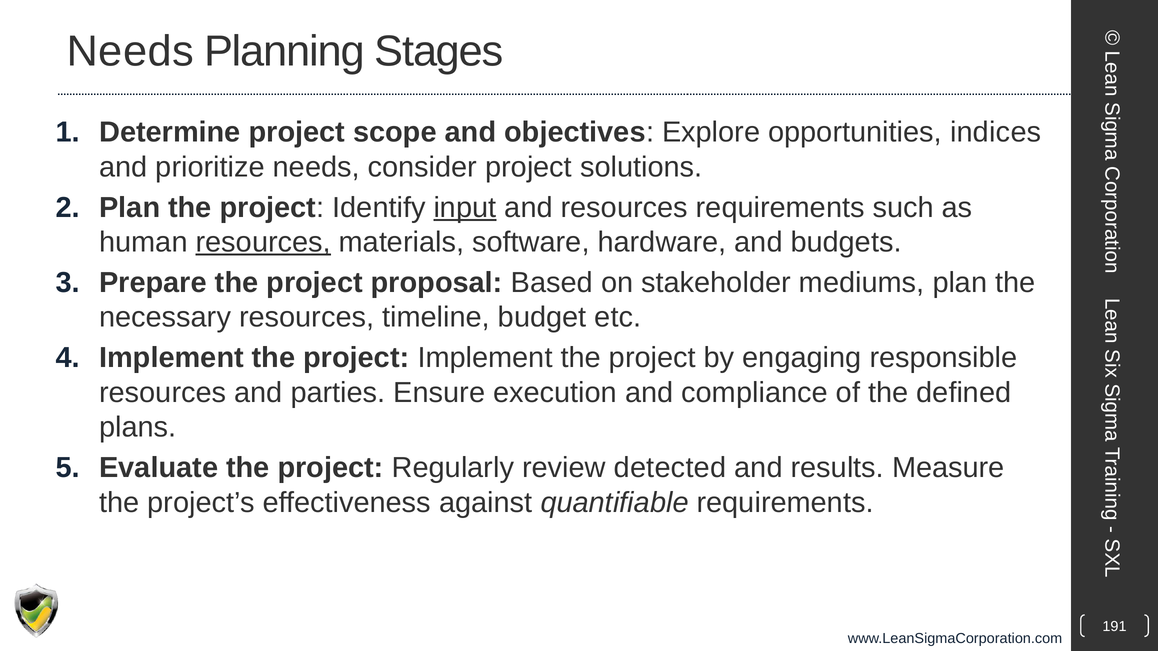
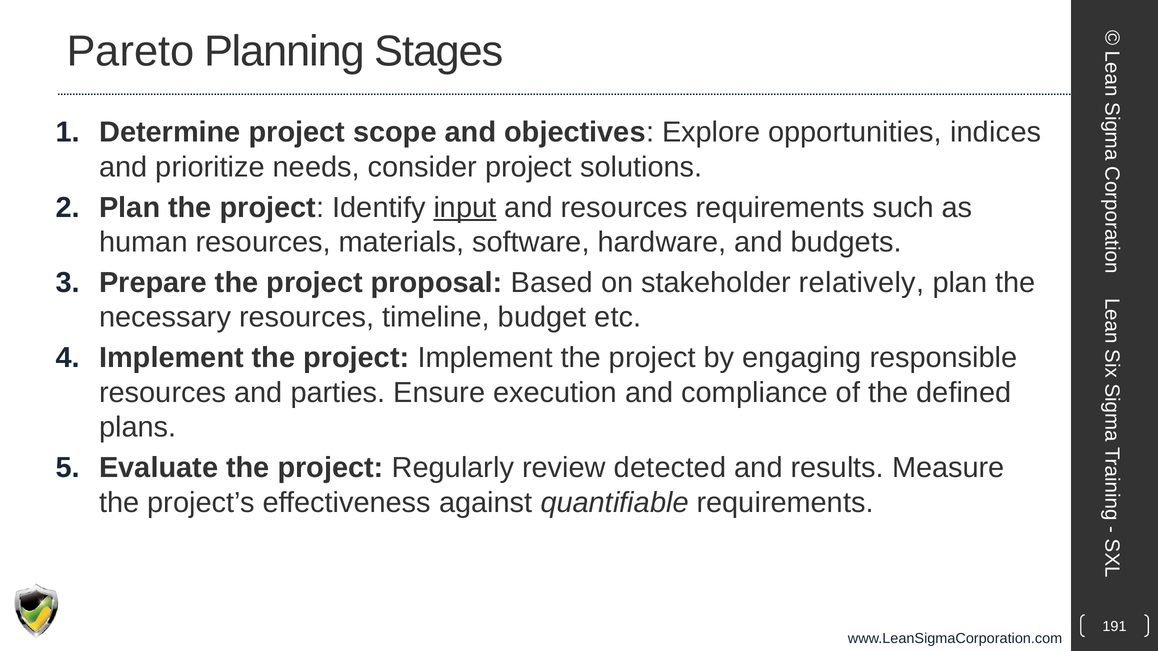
Needs at (130, 51): Needs -> Pareto
resources at (263, 242) underline: present -> none
mediums: mediums -> relatively
